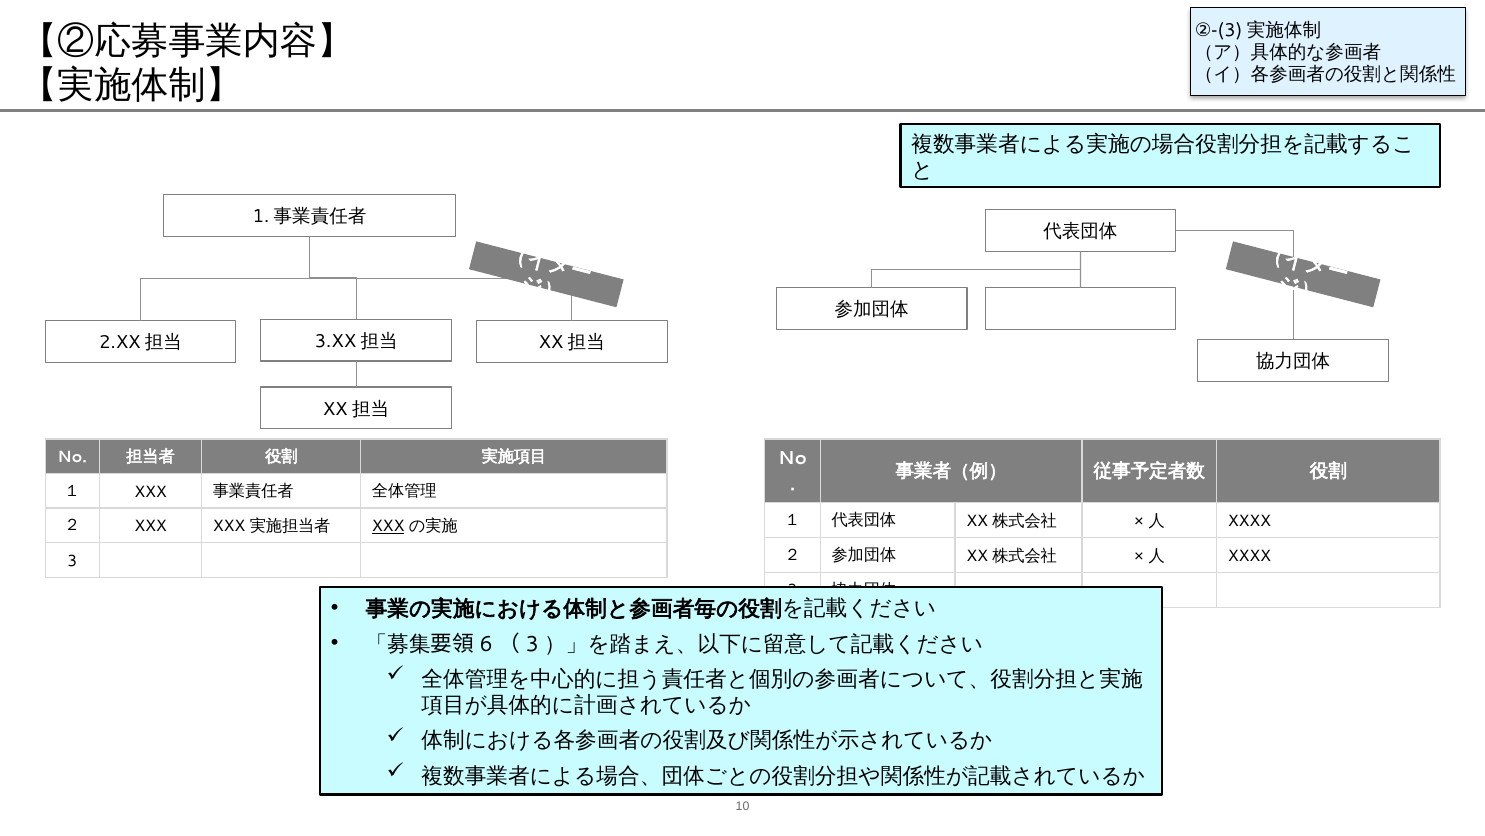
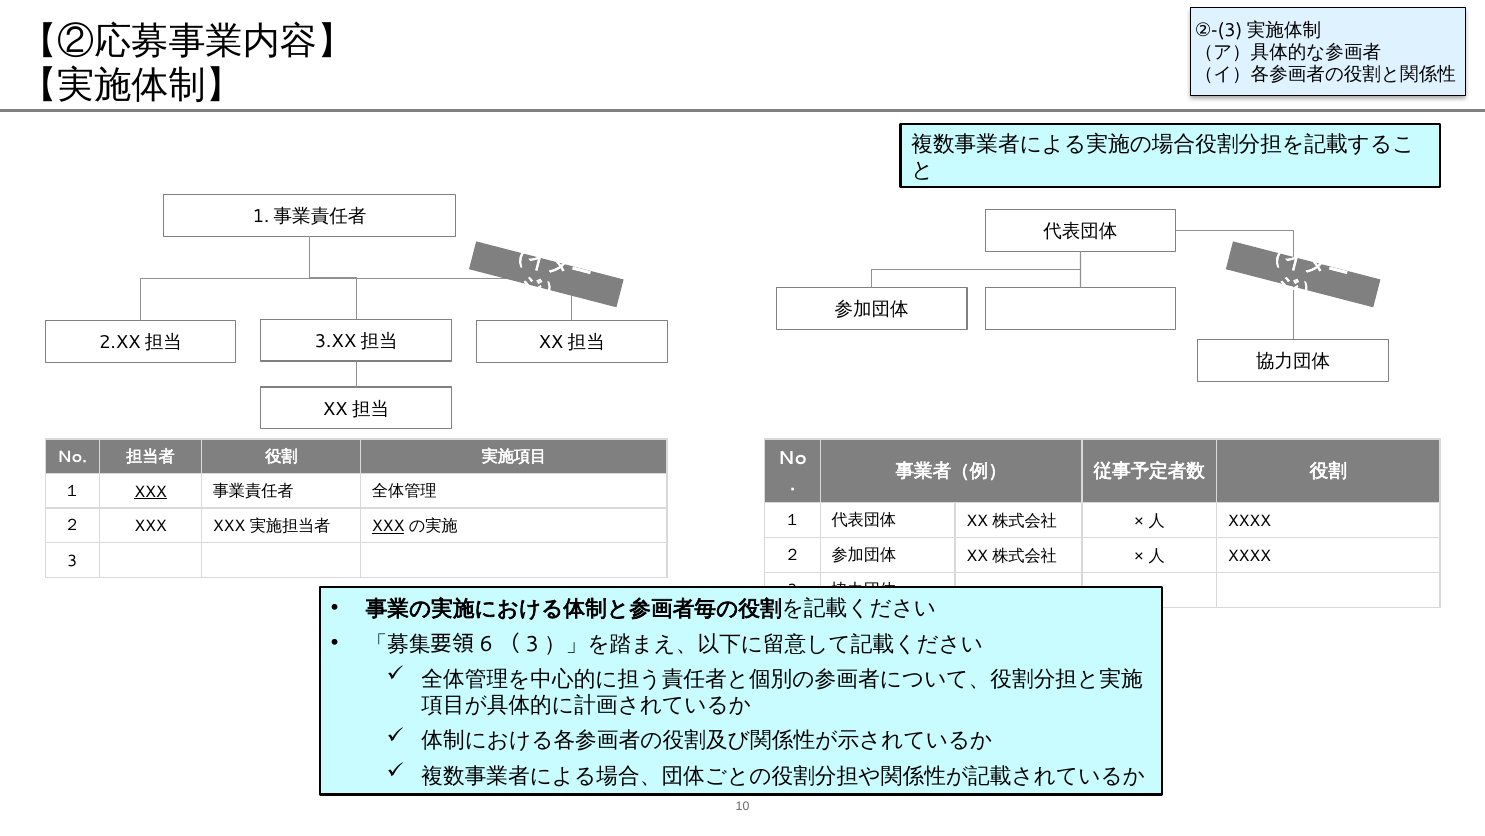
XXX at (150, 491) underline: none -> present
